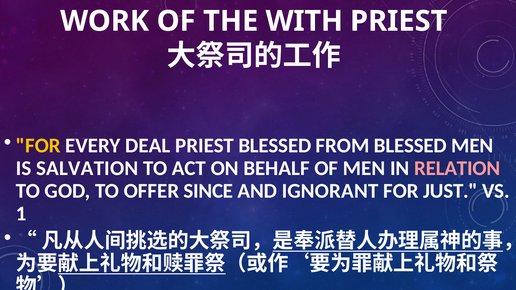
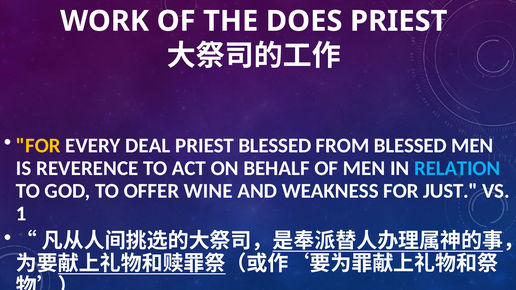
WITH: WITH -> DOES
SALVATION: SALVATION -> REVERENCE
RELATION colour: pink -> light blue
SINCE: SINCE -> WINE
IGNORANT: IGNORANT -> WEAKNESS
